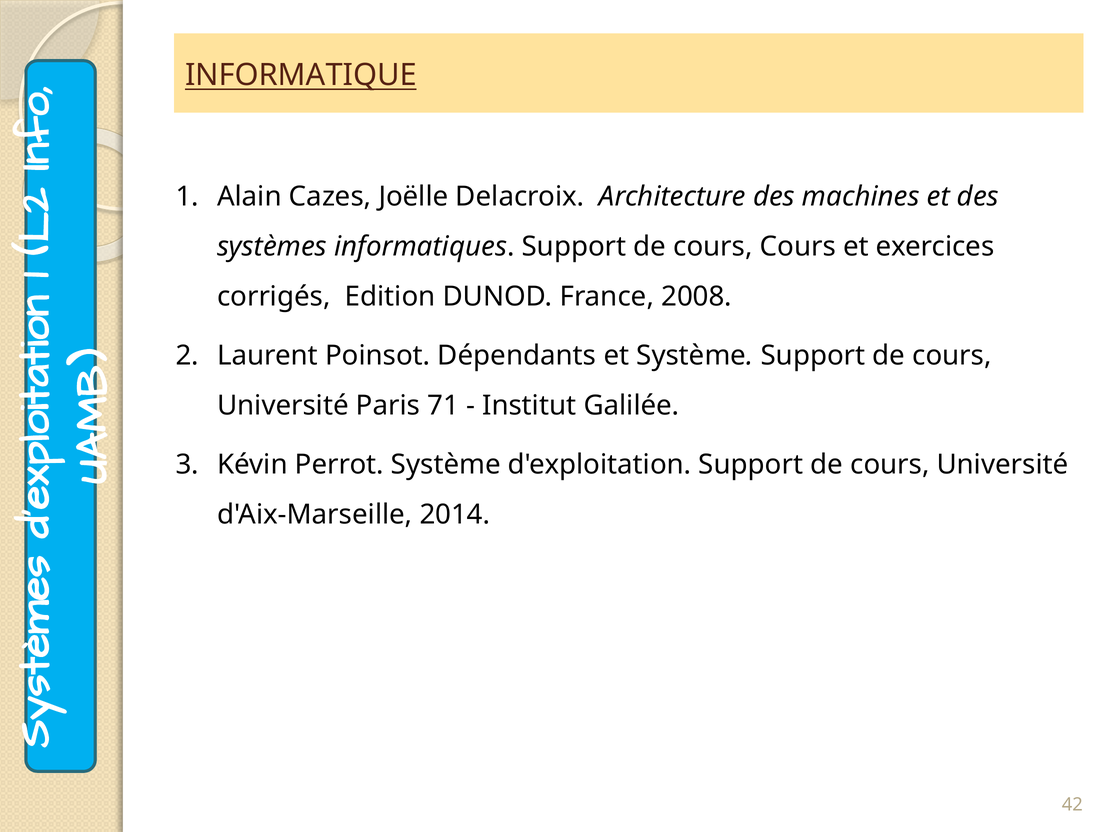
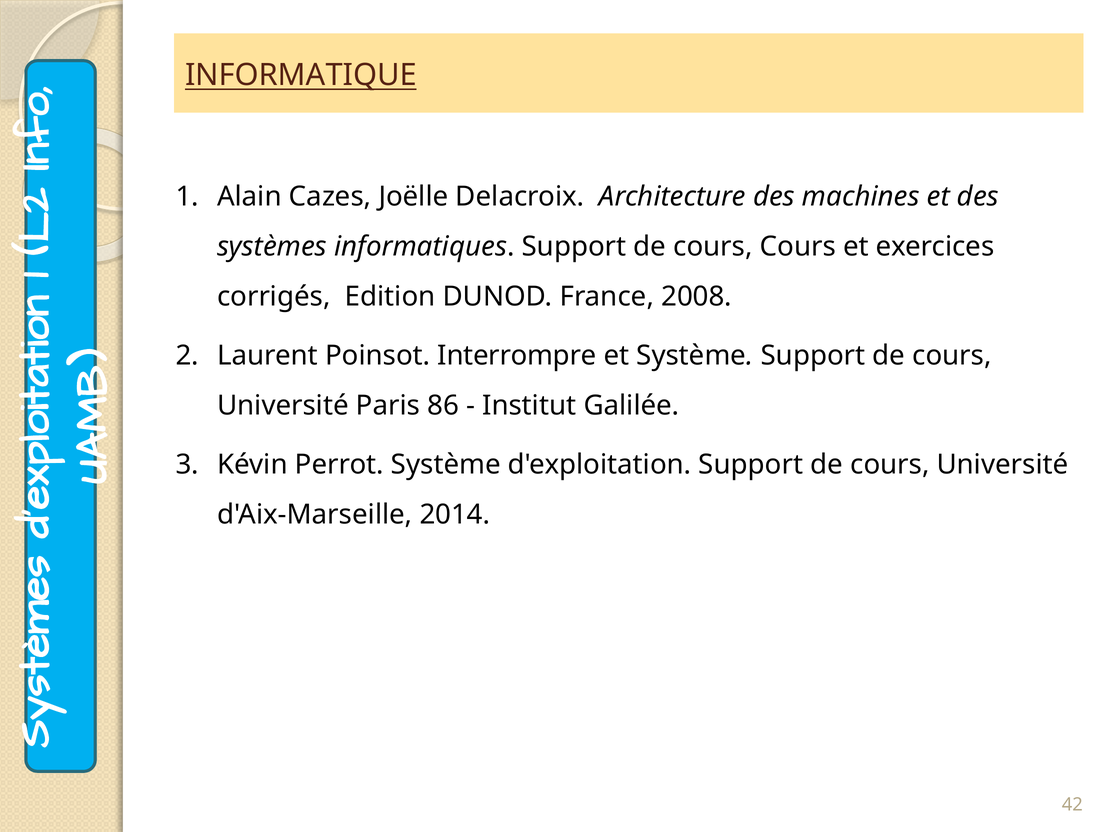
Dépendants: Dépendants -> Interrompre
71: 71 -> 86
